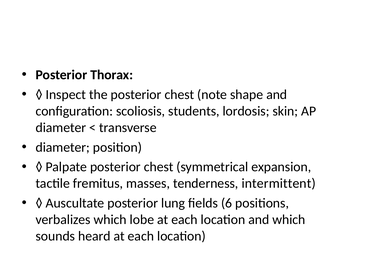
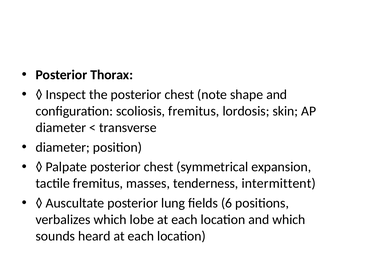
scoliosis students: students -> fremitus
